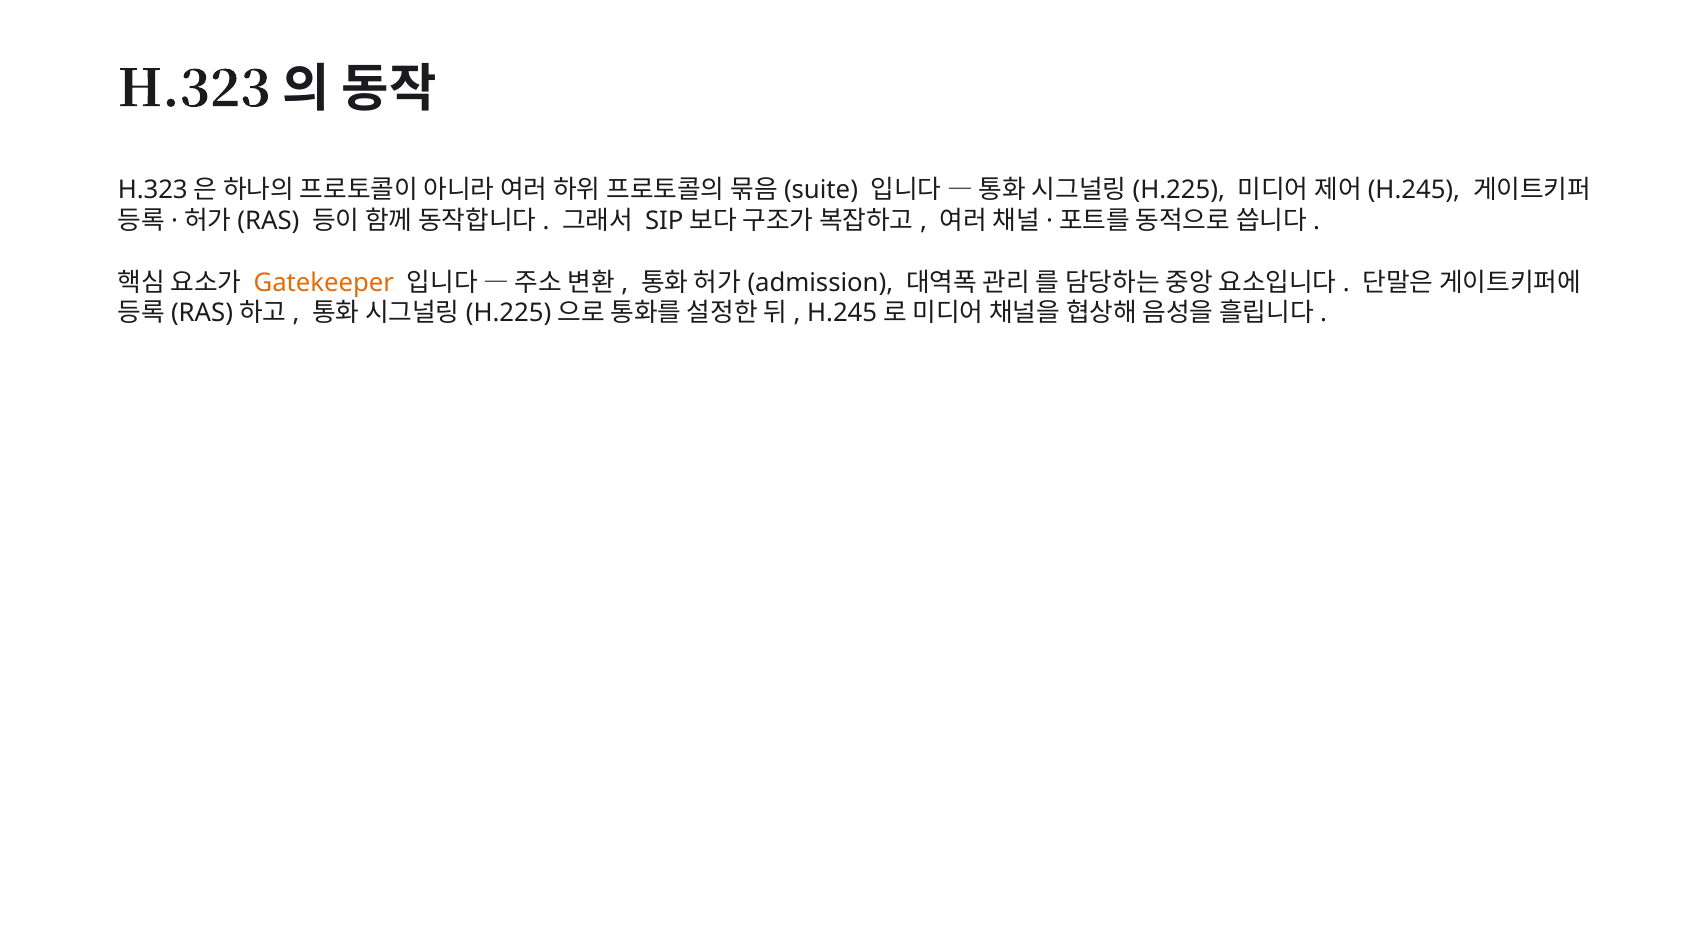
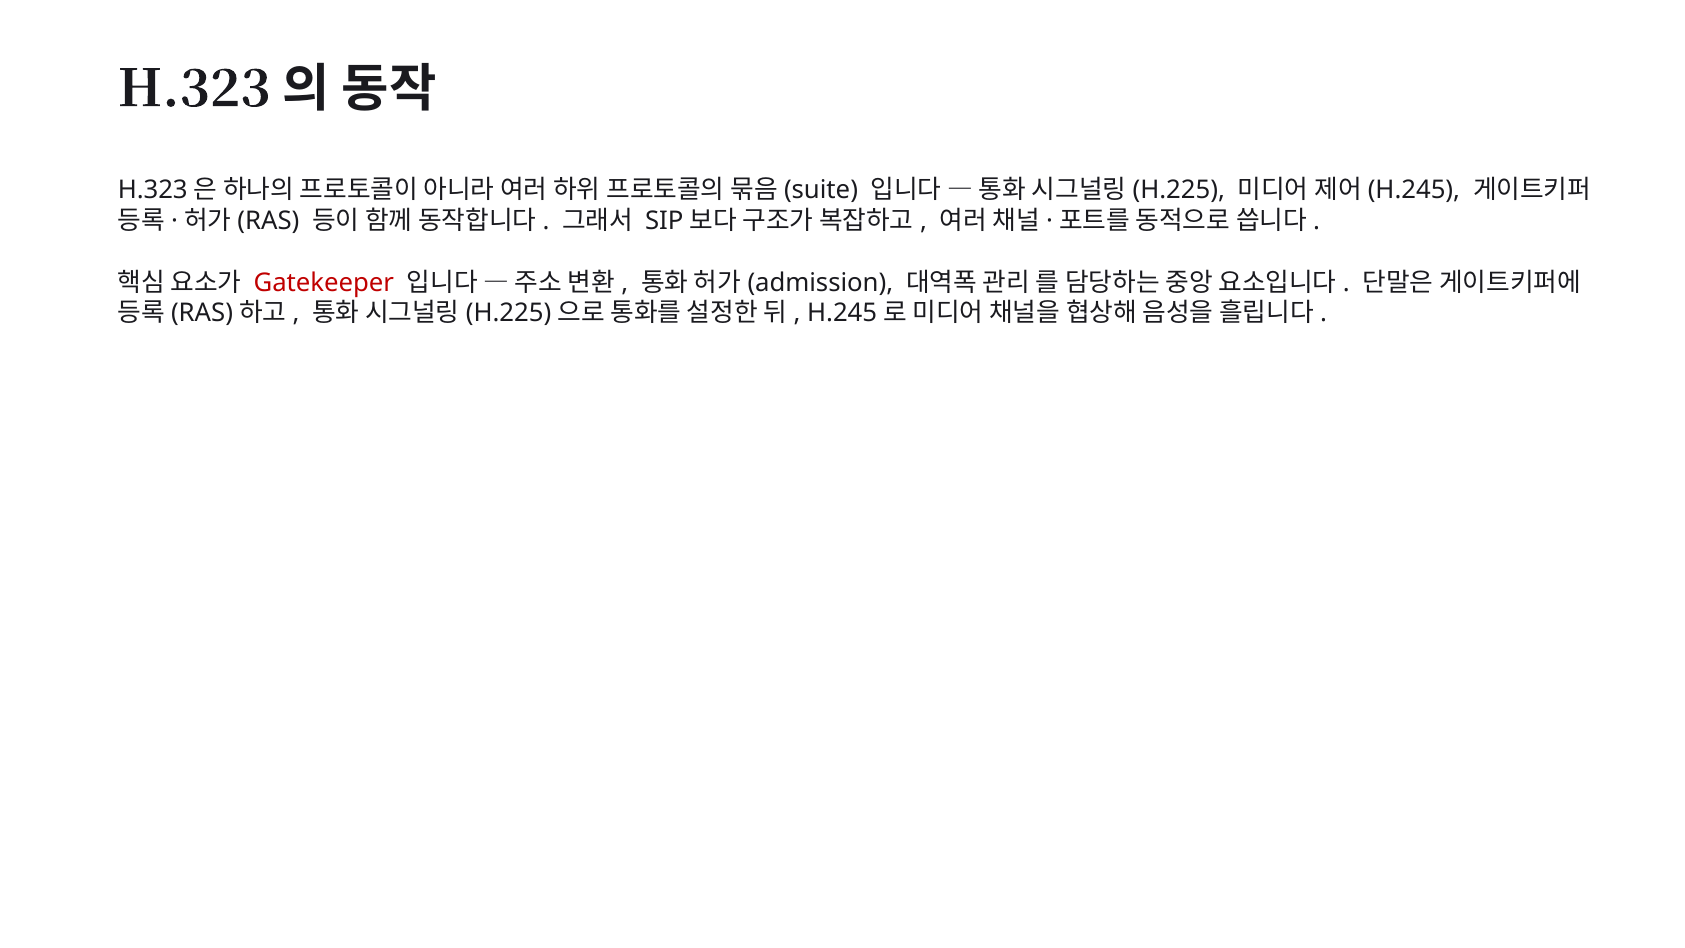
Gatekeeper colour: orange -> red
